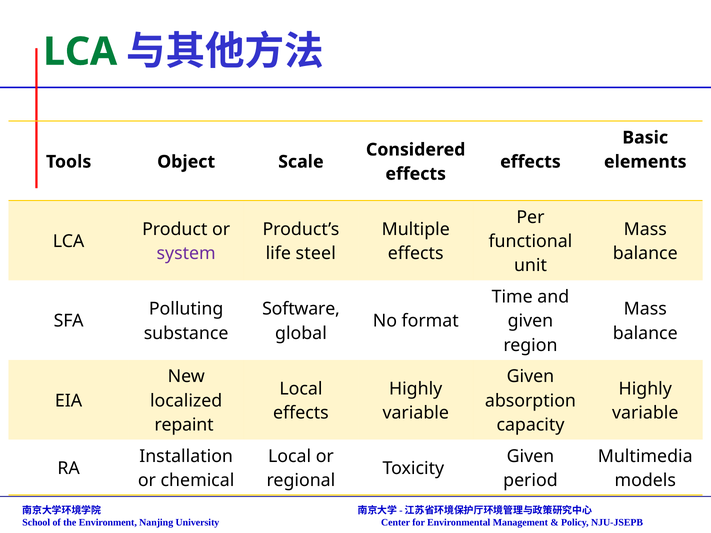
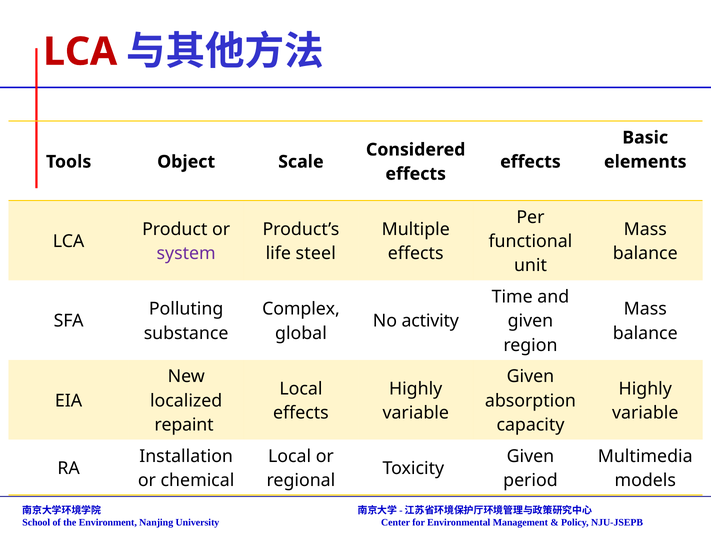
LCA at (80, 52) colour: green -> red
Software: Software -> Complex
format: format -> activity
